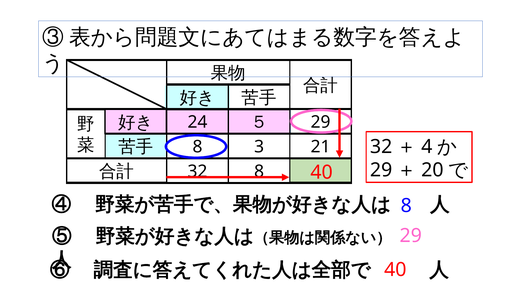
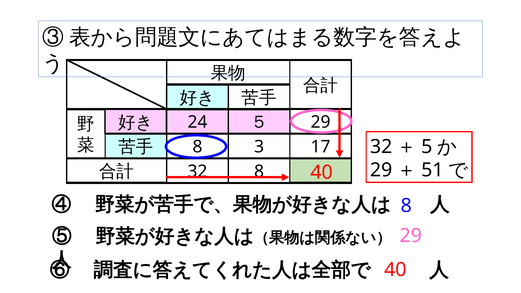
4: 4 -> 5
21: 21 -> 17
20: 20 -> 51
